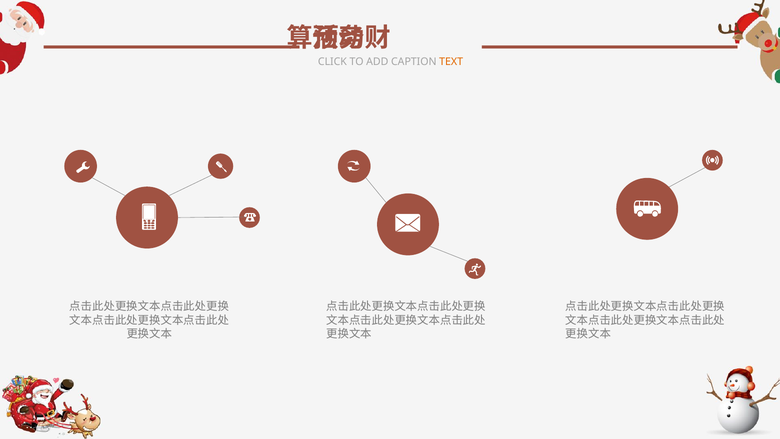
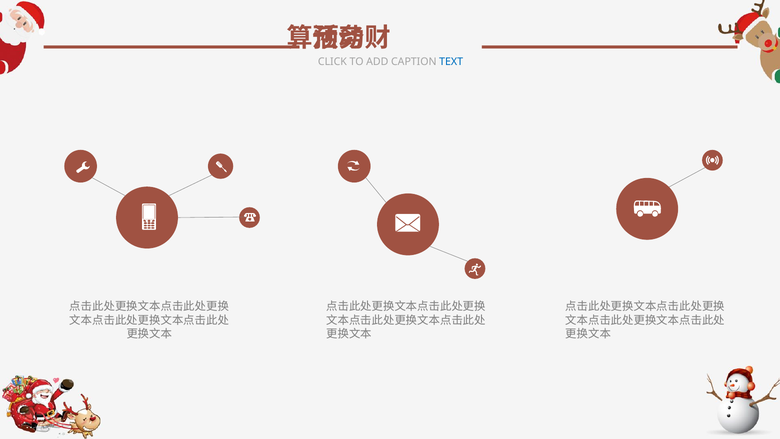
TEXT colour: orange -> blue
